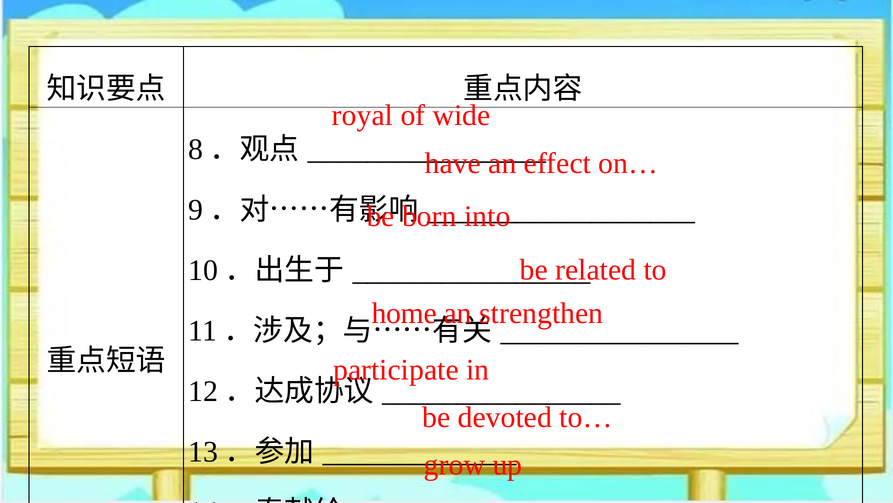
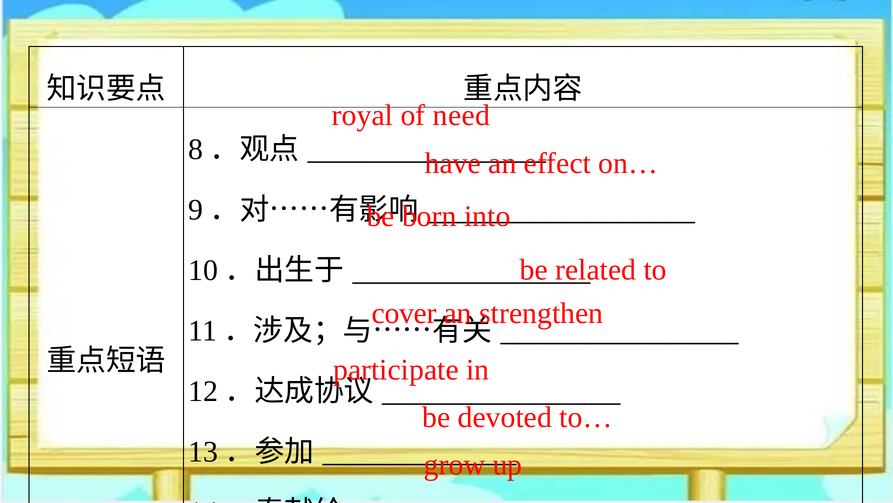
wide: wide -> need
home: home -> cover
